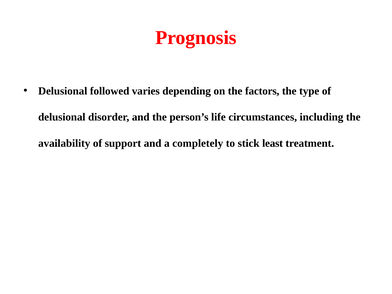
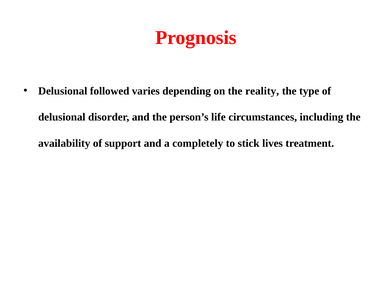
factors: factors -> reality
least: least -> lives
